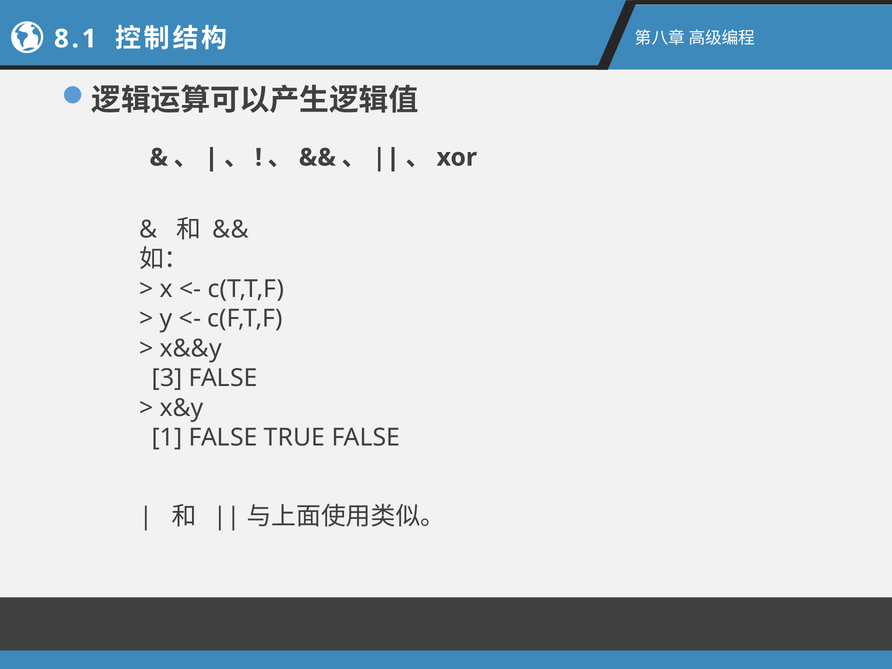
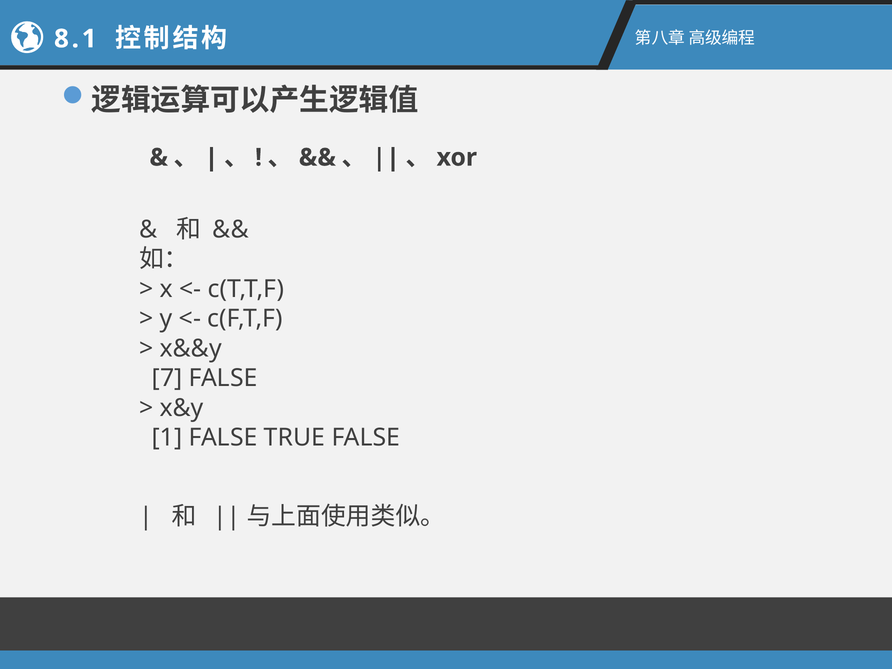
3: 3 -> 7
